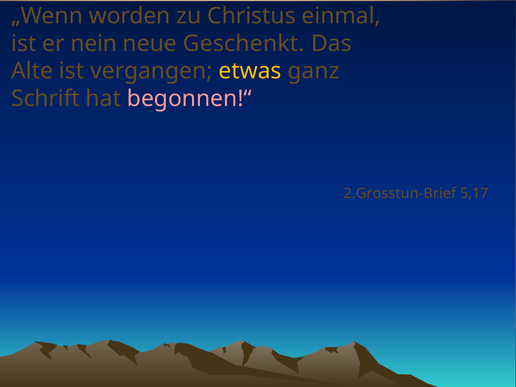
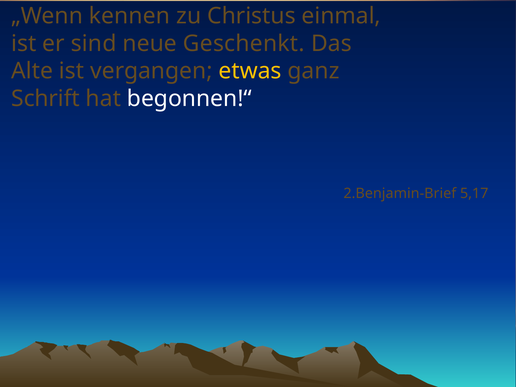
worden: worden -> kennen
nein: nein -> sind
begonnen!“ colour: pink -> white
2.Grosstun-Brief: 2.Grosstun-Brief -> 2.Benjamin-Brief
